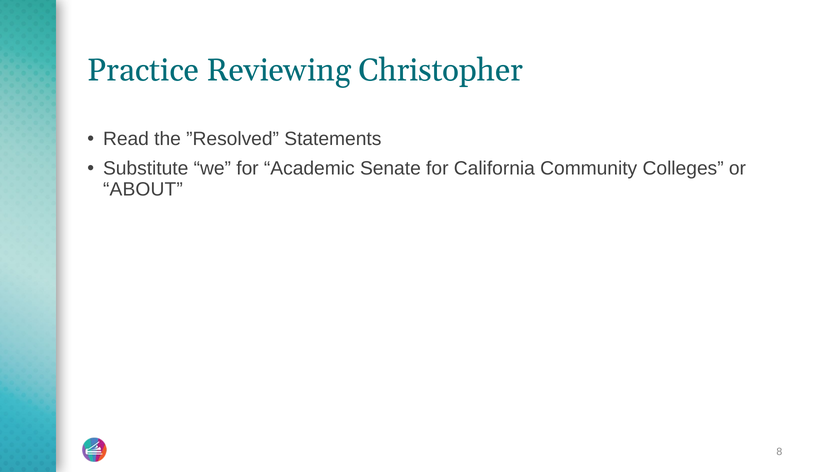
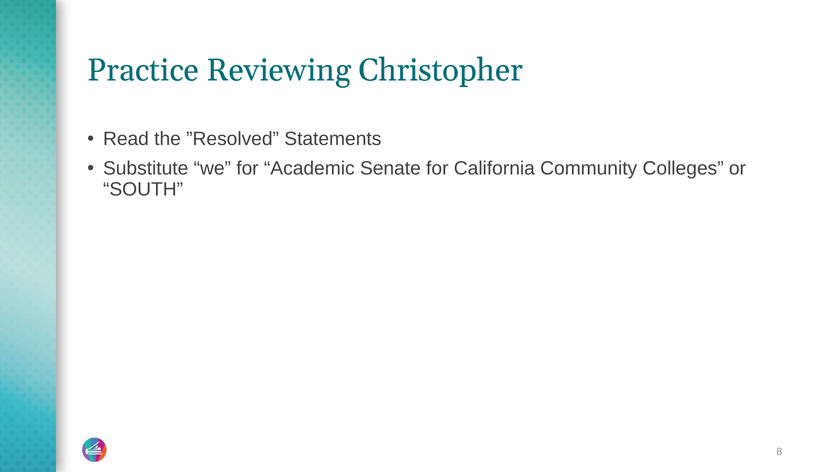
ABOUT: ABOUT -> SOUTH
